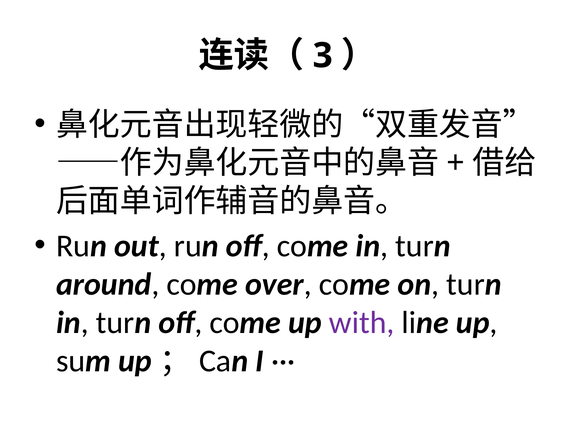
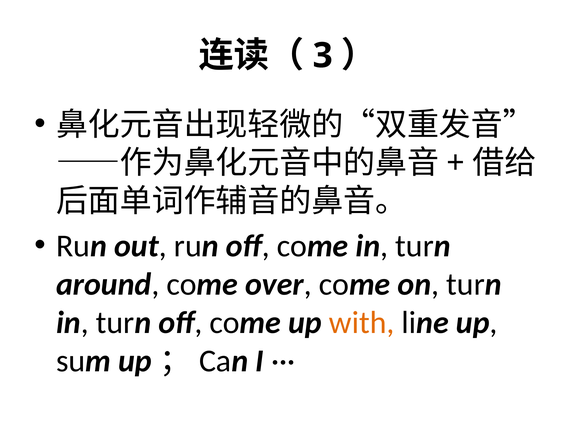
with colour: purple -> orange
